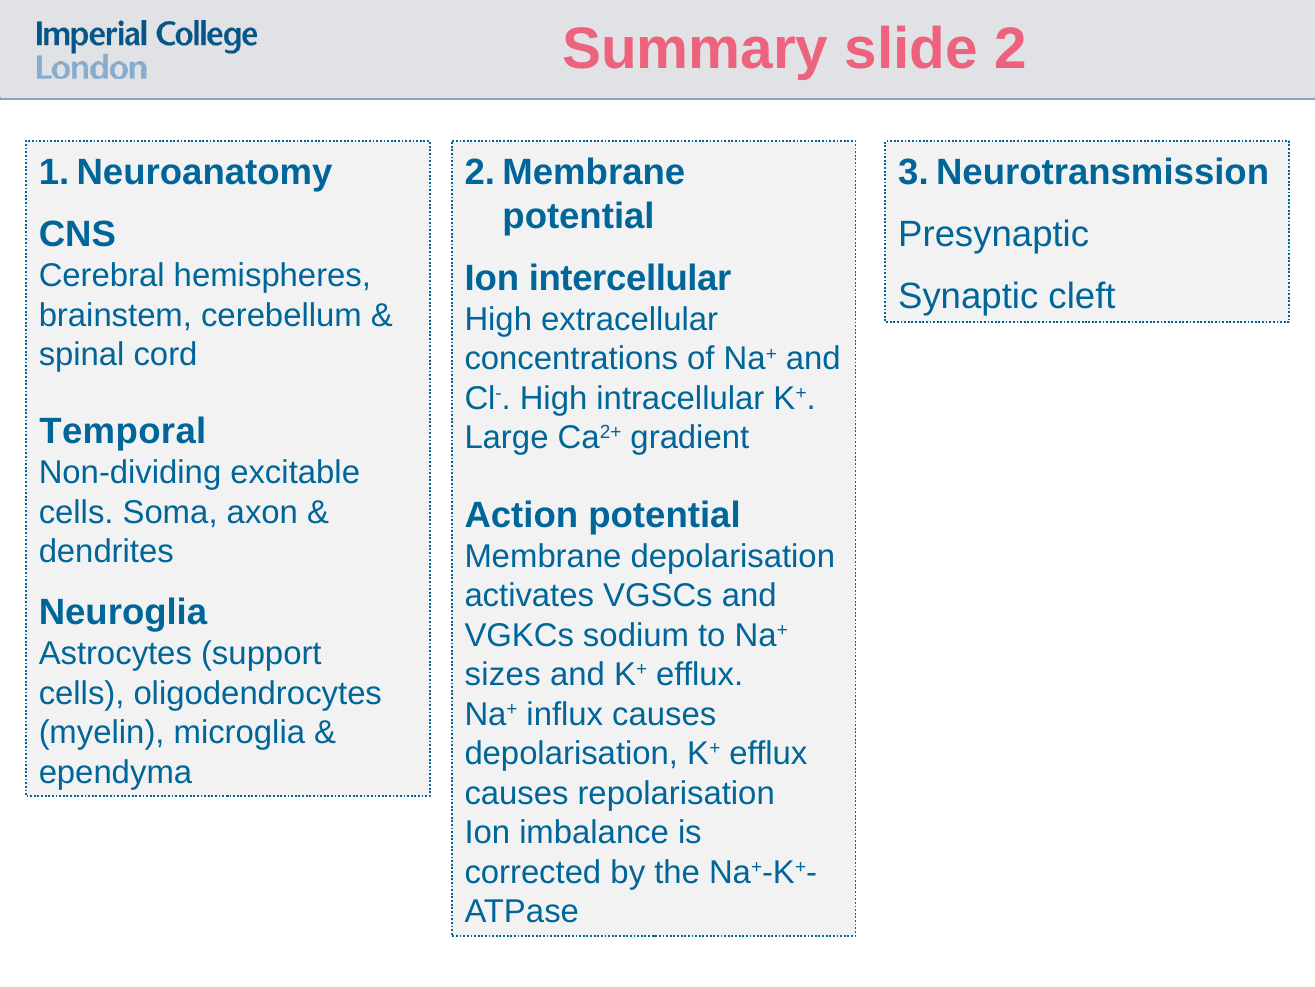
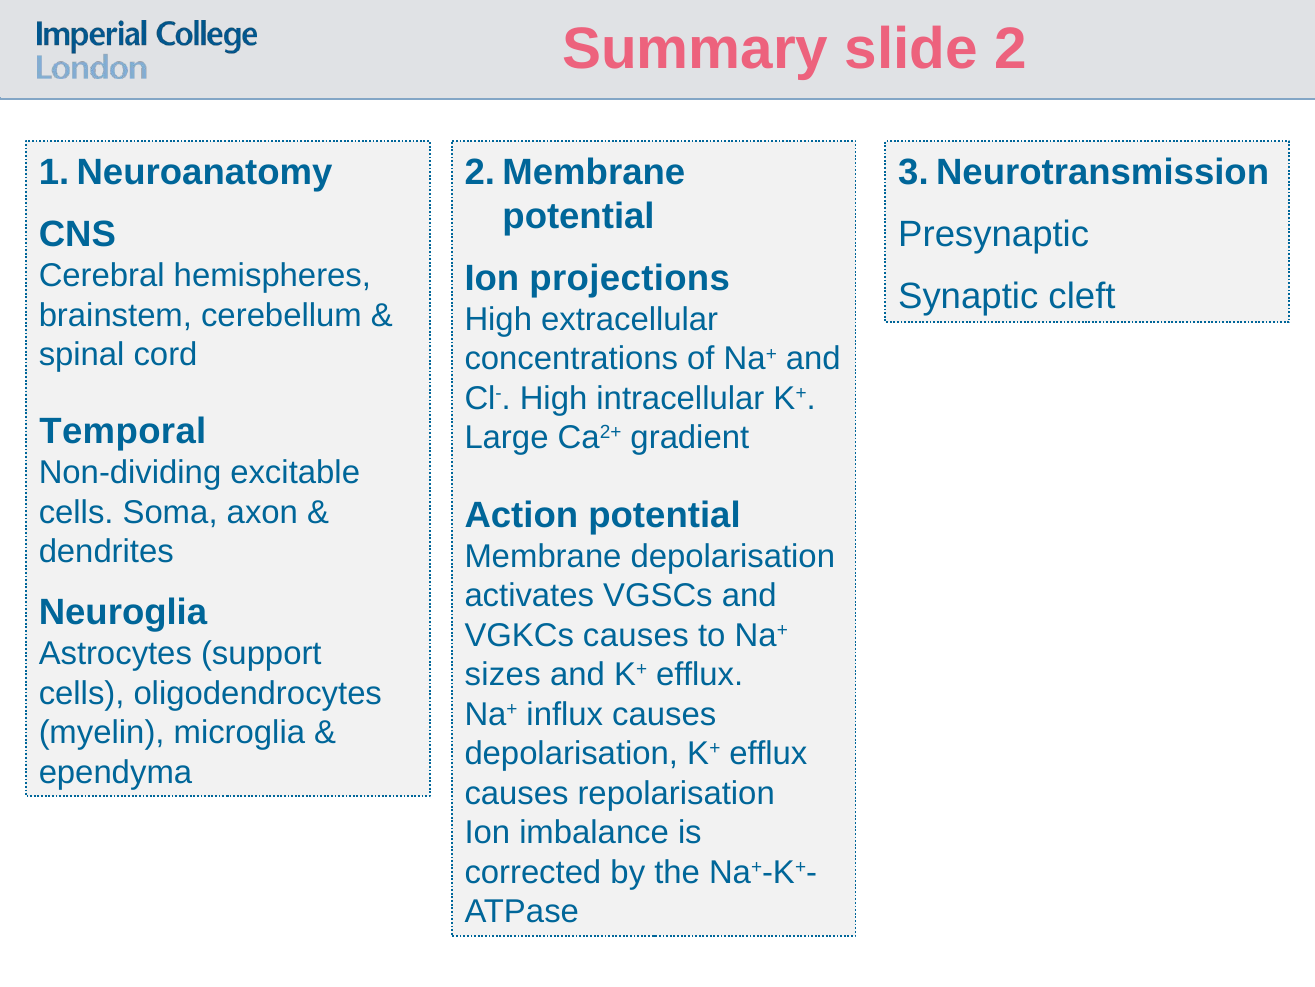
intercellular: intercellular -> projections
VGKCs sodium: sodium -> causes
